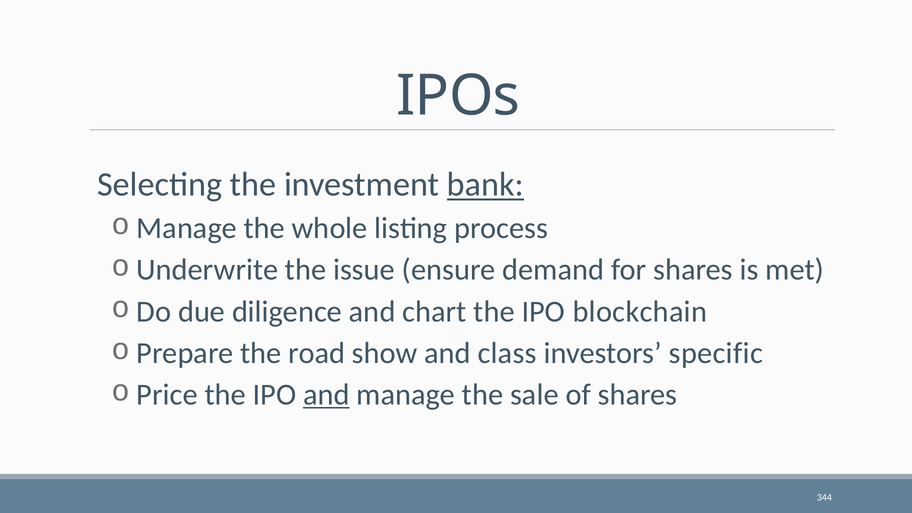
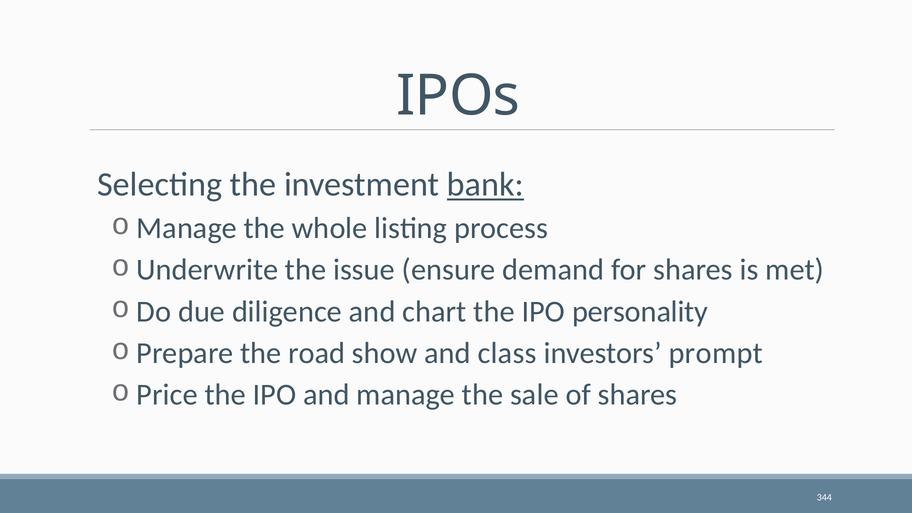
blockchain: blockchain -> personality
specific: specific -> prompt
and at (326, 395) underline: present -> none
